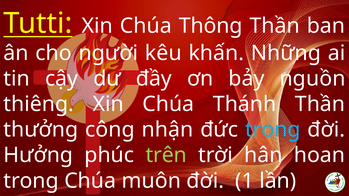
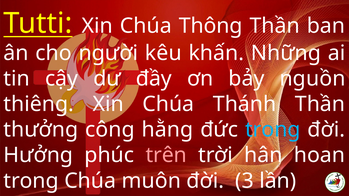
nhận: nhận -> hằng
trên colour: light green -> pink
1: 1 -> 3
